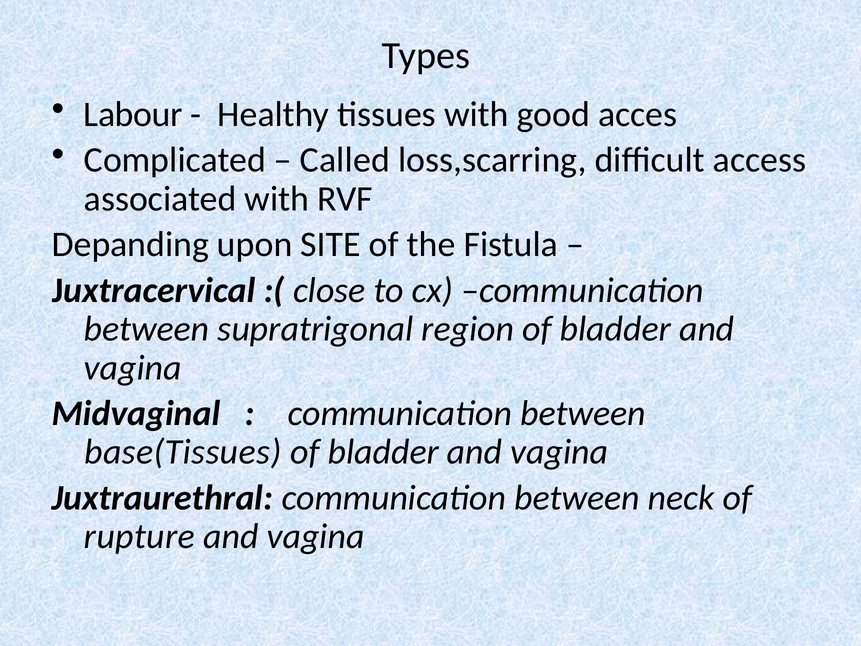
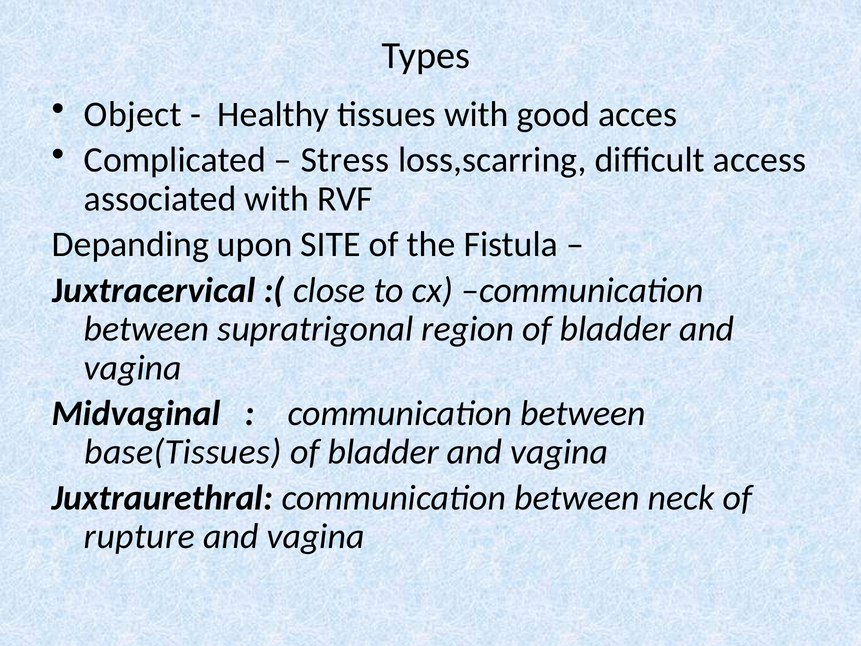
Labour: Labour -> Object
Called: Called -> Stress
